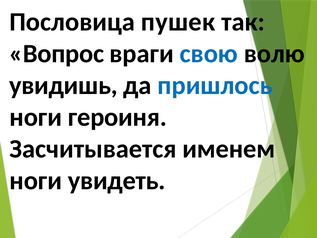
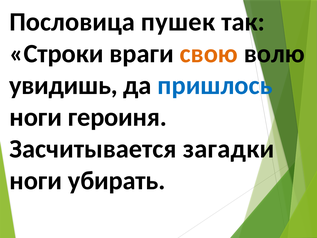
Вопрос: Вопрос -> Строки
свою colour: blue -> orange
именем: именем -> загадки
увидеть: увидеть -> убирать
